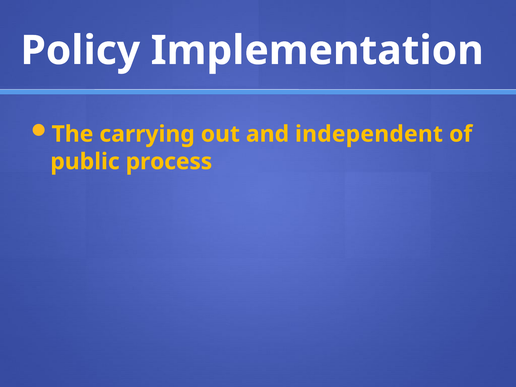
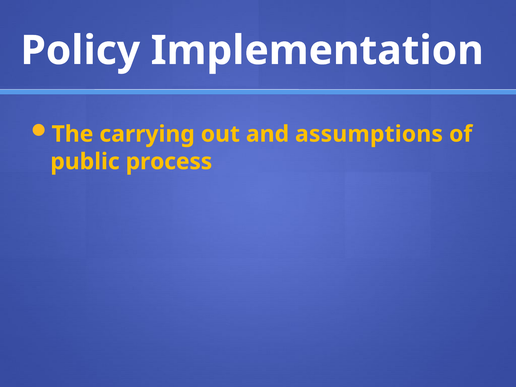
independent: independent -> assumptions
